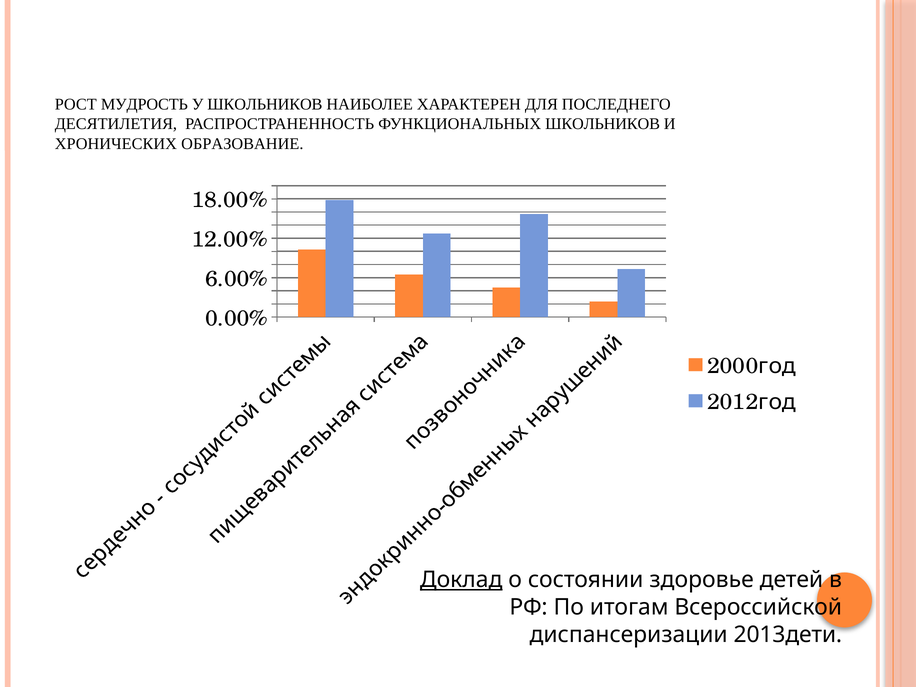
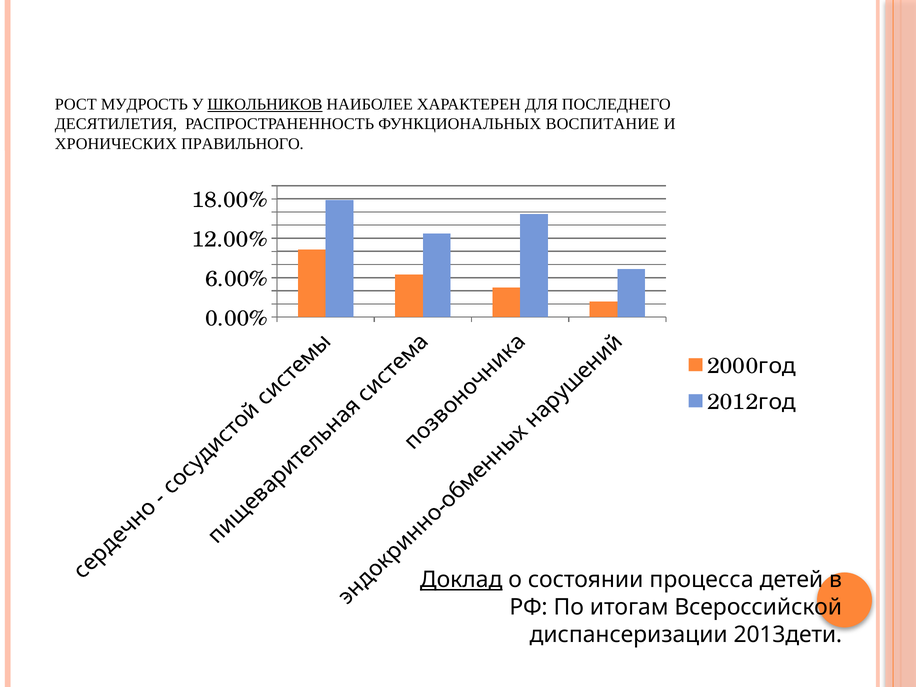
ШКОЛЬНИКОВ at (265, 105) underline: none -> present
ФУНКЦИОНАЛЬНЫХ ШКОЛЬНИКОВ: ШКОЛЬНИКОВ -> ВОСПИТАНИЕ
ОБРАЗОВАНИЕ: ОБРАЗОВАНИЕ -> ПРАВИЛЬНОГО
здоровье: здоровье -> процесса
